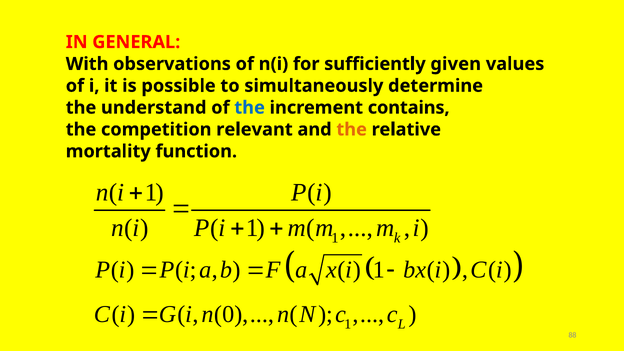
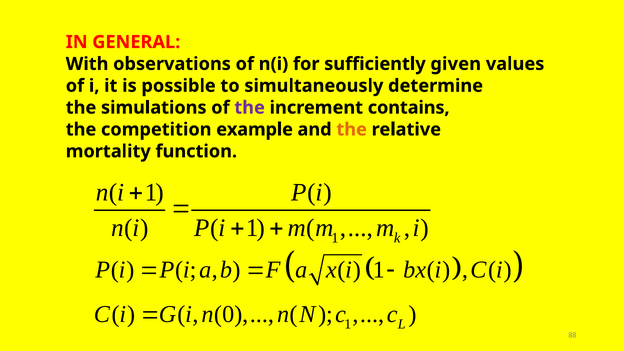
understand: understand -> simulations
the at (250, 108) colour: blue -> purple
relevant: relevant -> example
